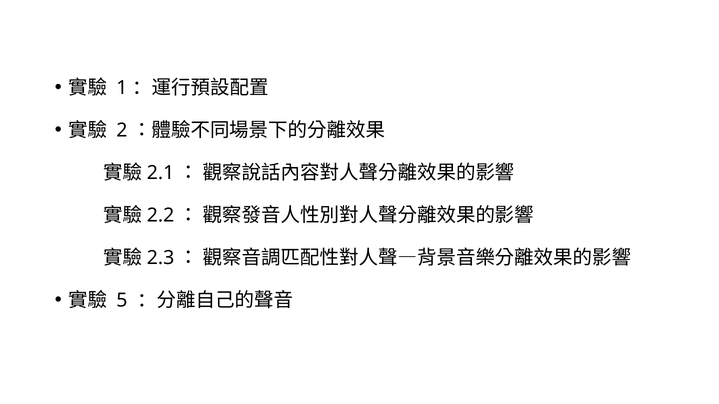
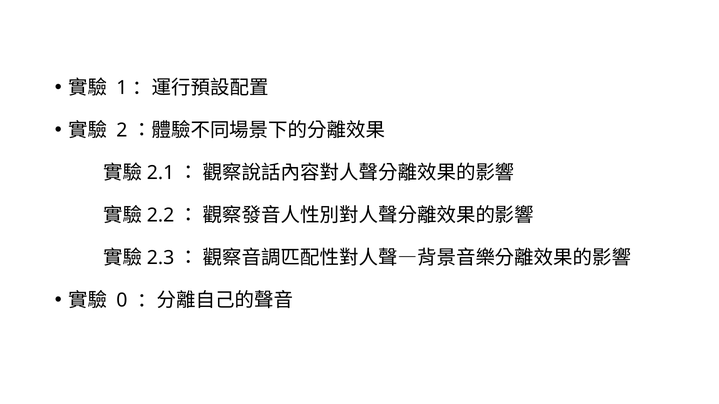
5: 5 -> 0
